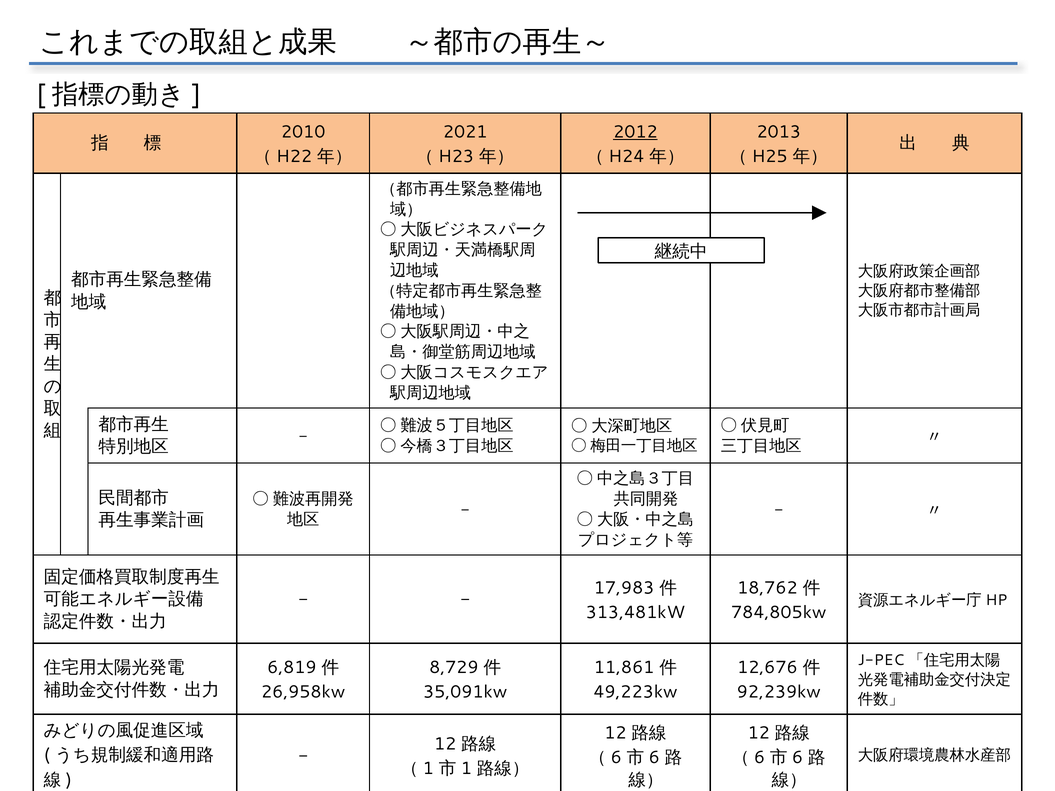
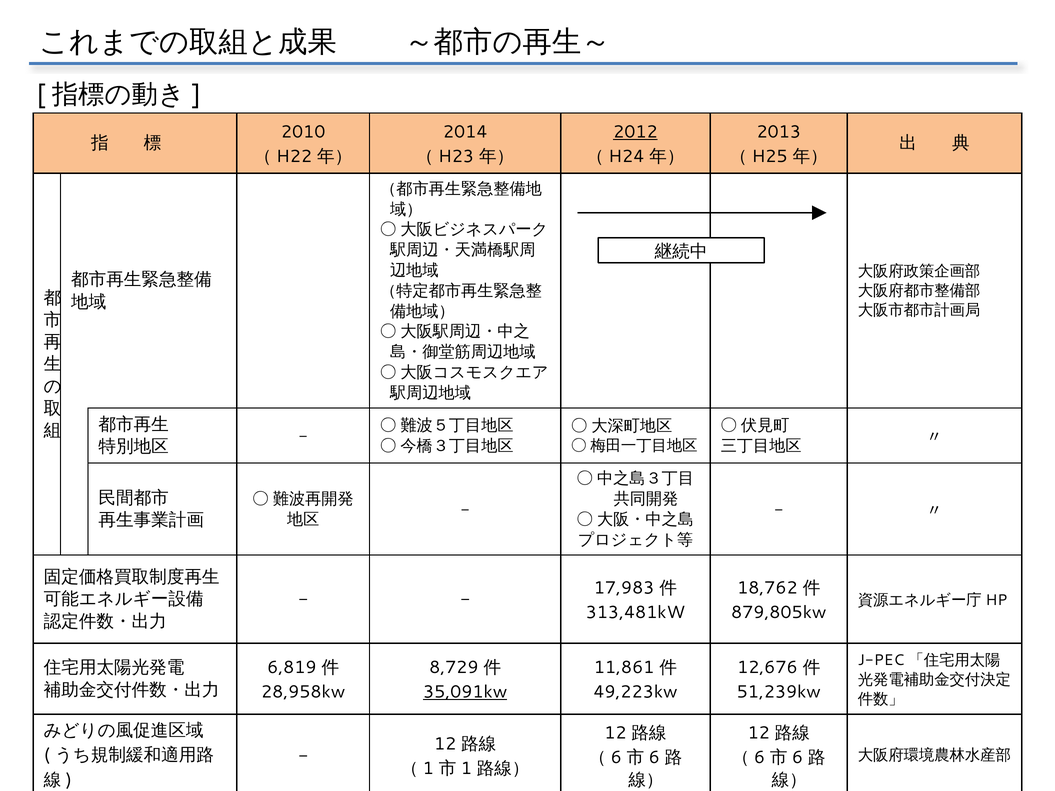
2021: 2021 -> 2014
784,805kw: 784,805kw -> 879,805kw
26,958kw: 26,958kw -> 28,958kw
35,091kw underline: none -> present
92,239kw: 92,239kw -> 51,239kw
